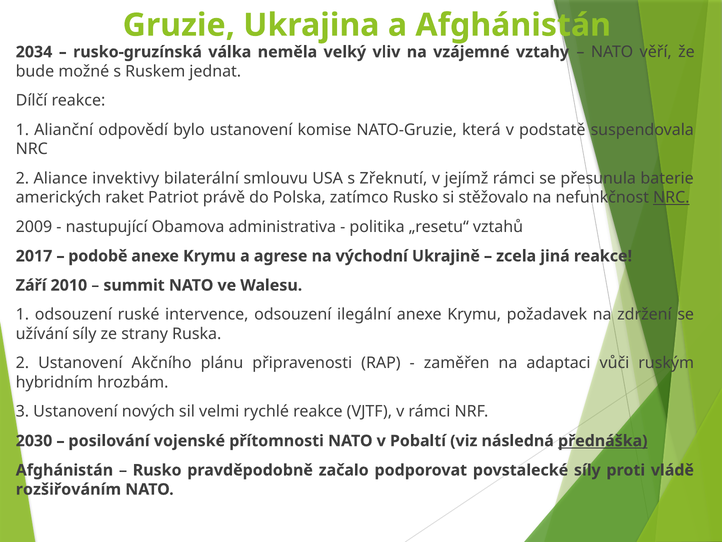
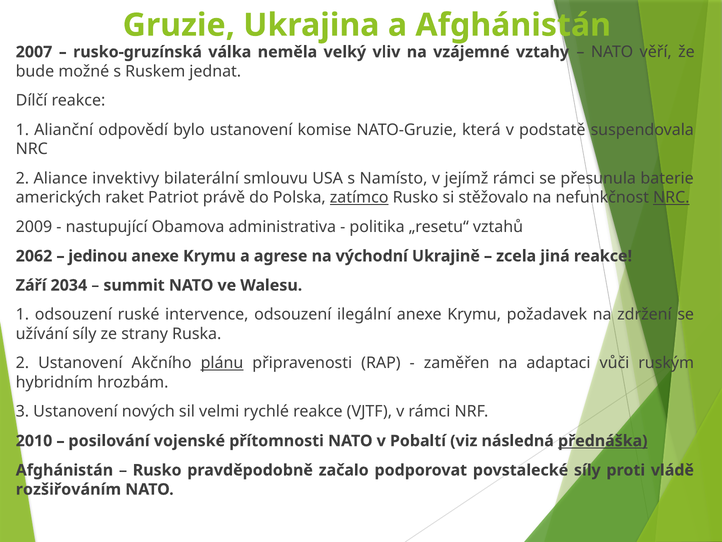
2034: 2034 -> 2007
Zřeknutí: Zřeknutí -> Namísto
zatímco underline: none -> present
2017: 2017 -> 2062
podobě: podobě -> jedinou
2010: 2010 -> 2034
plánu underline: none -> present
2030: 2030 -> 2010
